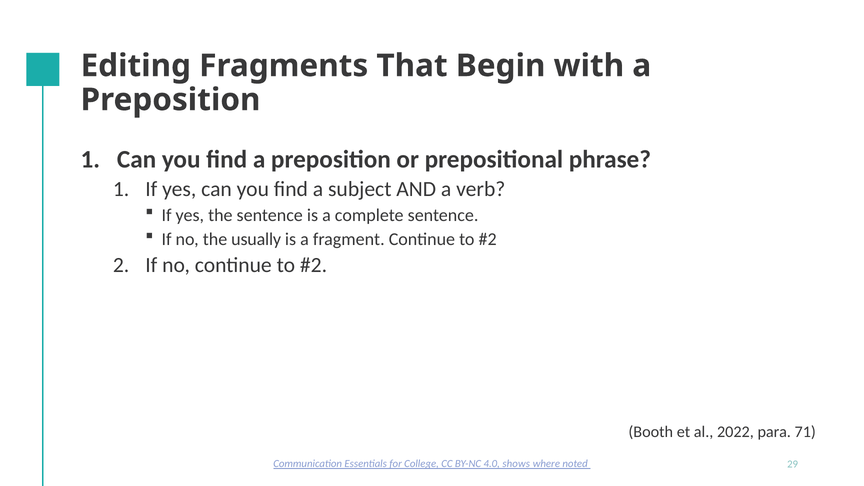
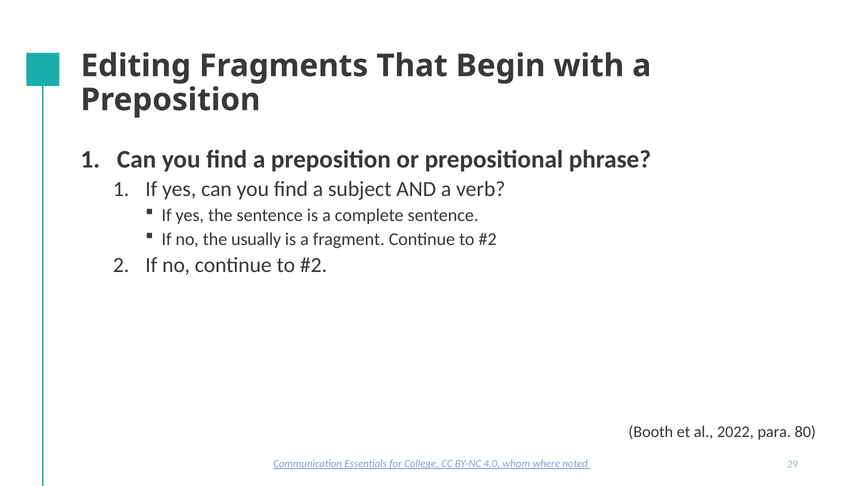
71: 71 -> 80
shows: shows -> whom
